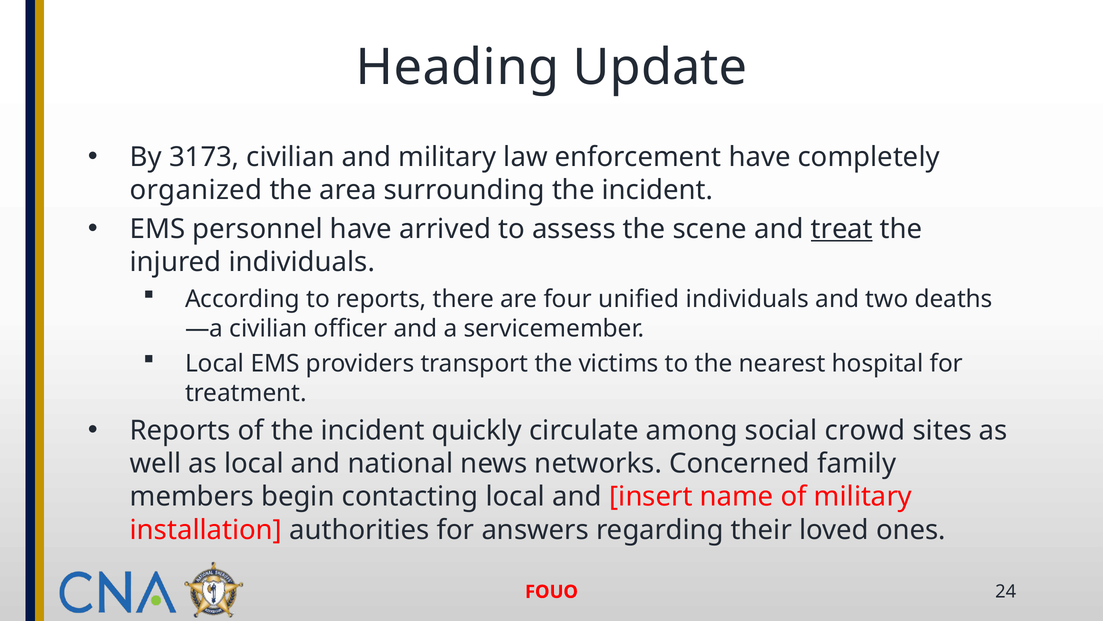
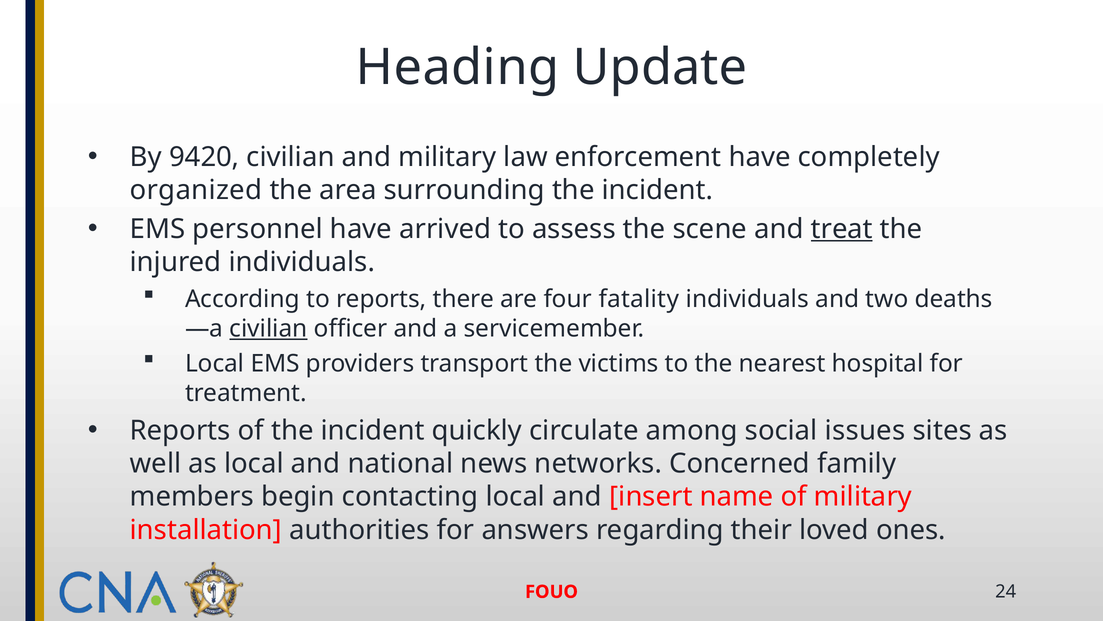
3173: 3173 -> 9420
unified: unified -> fatality
civilian at (269, 328) underline: none -> present
crowd: crowd -> issues
